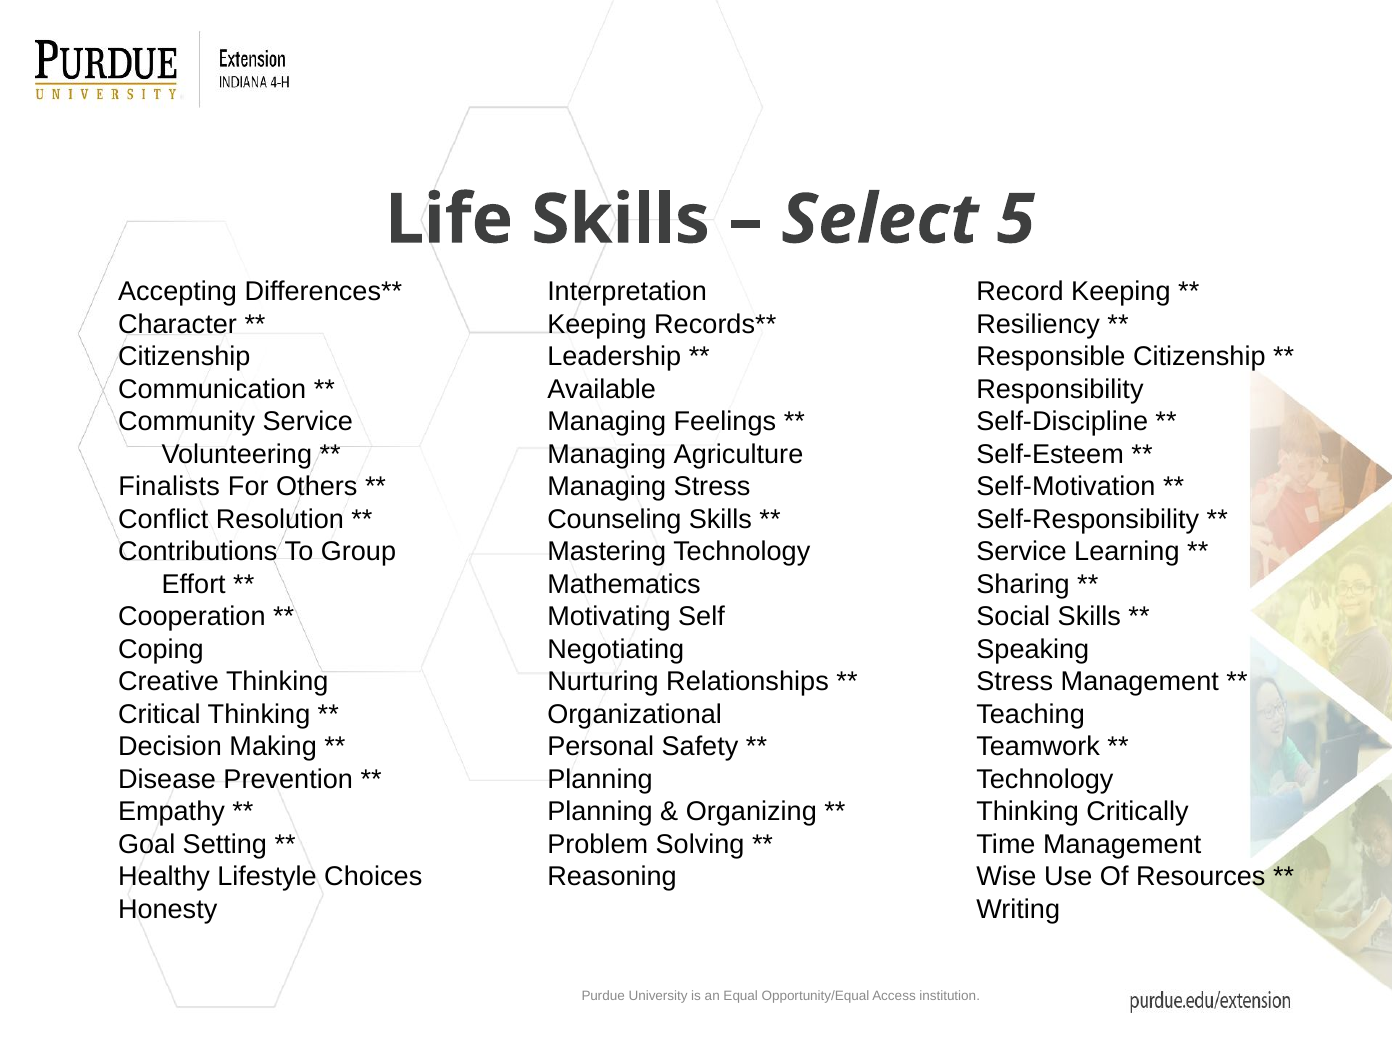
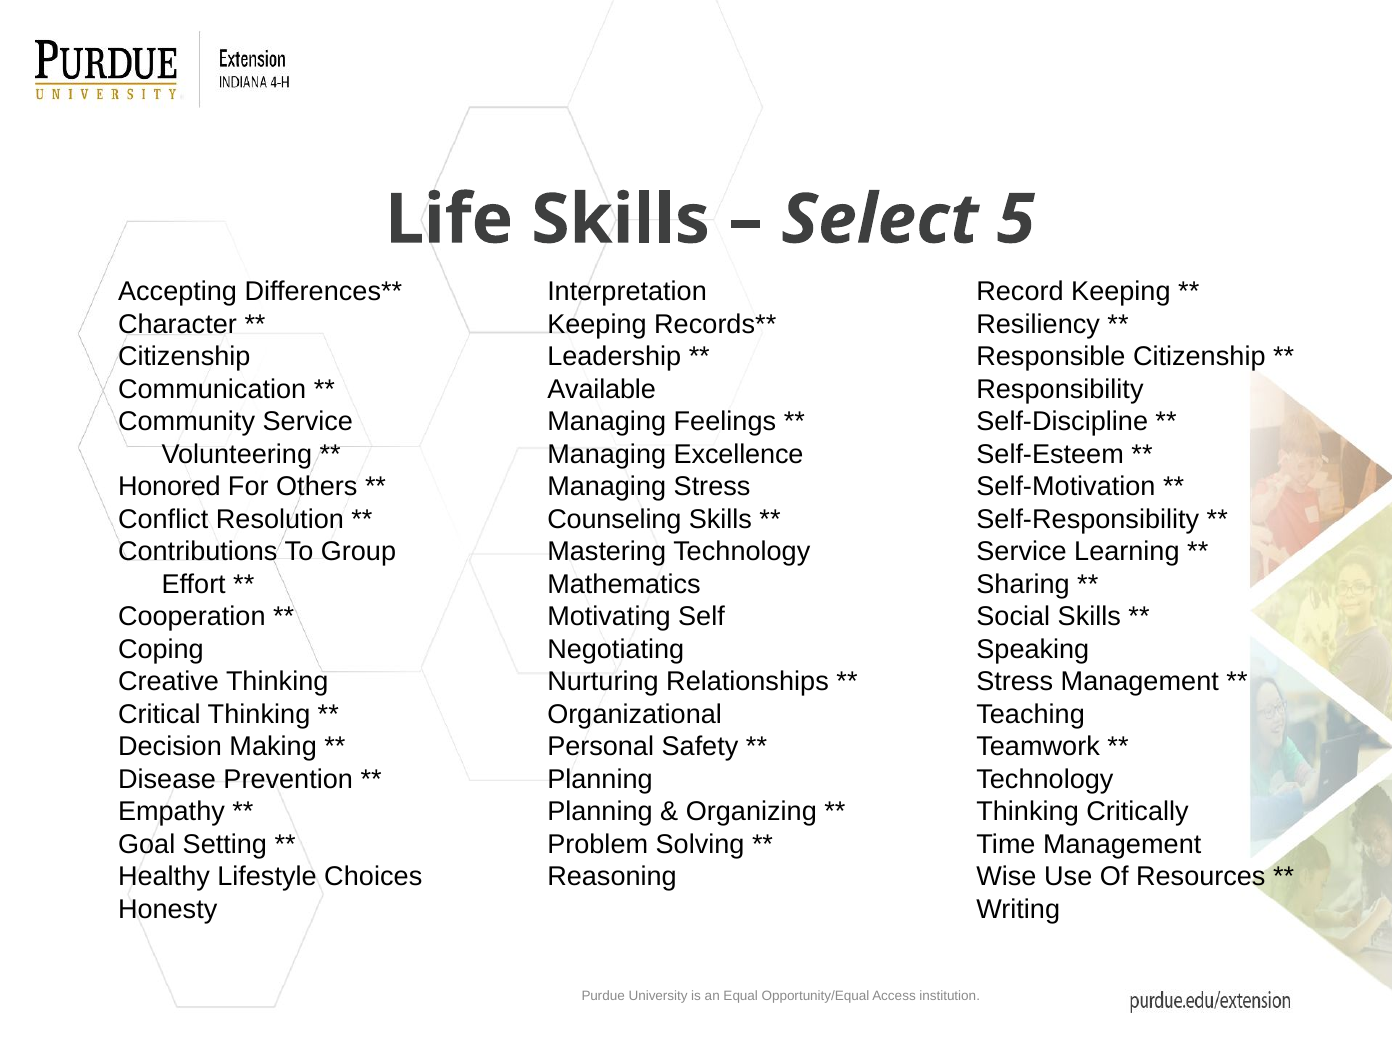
Agriculture: Agriculture -> Excellence
Finalists: Finalists -> Honored
